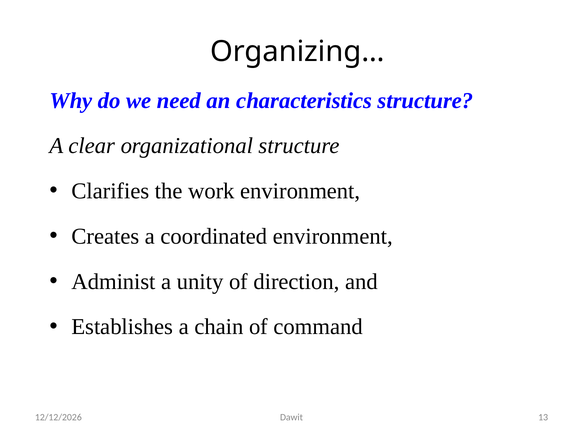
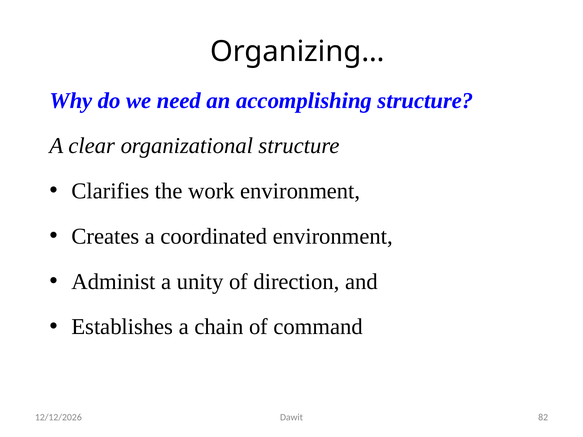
characteristics: characteristics -> accomplishing
13: 13 -> 82
